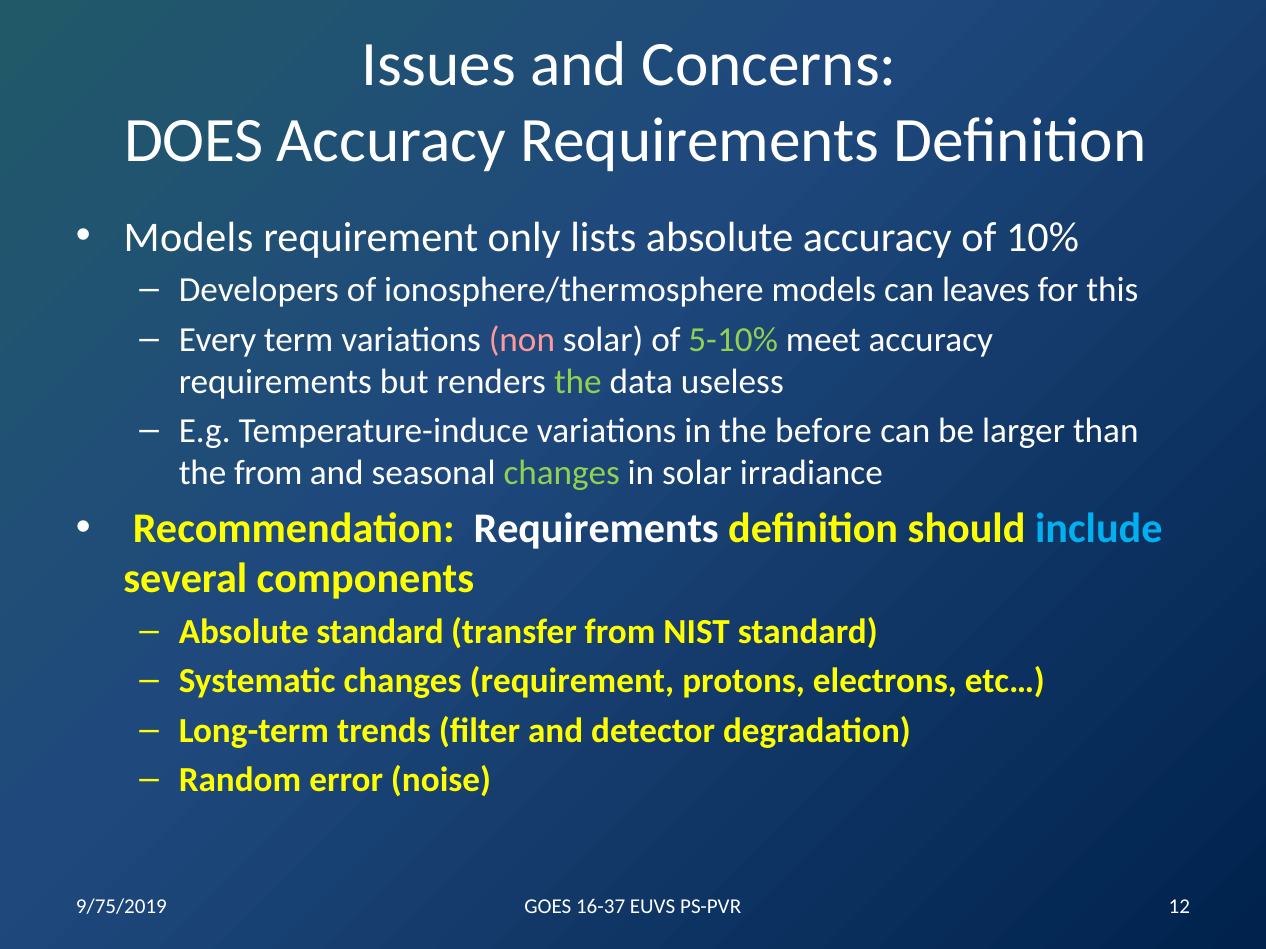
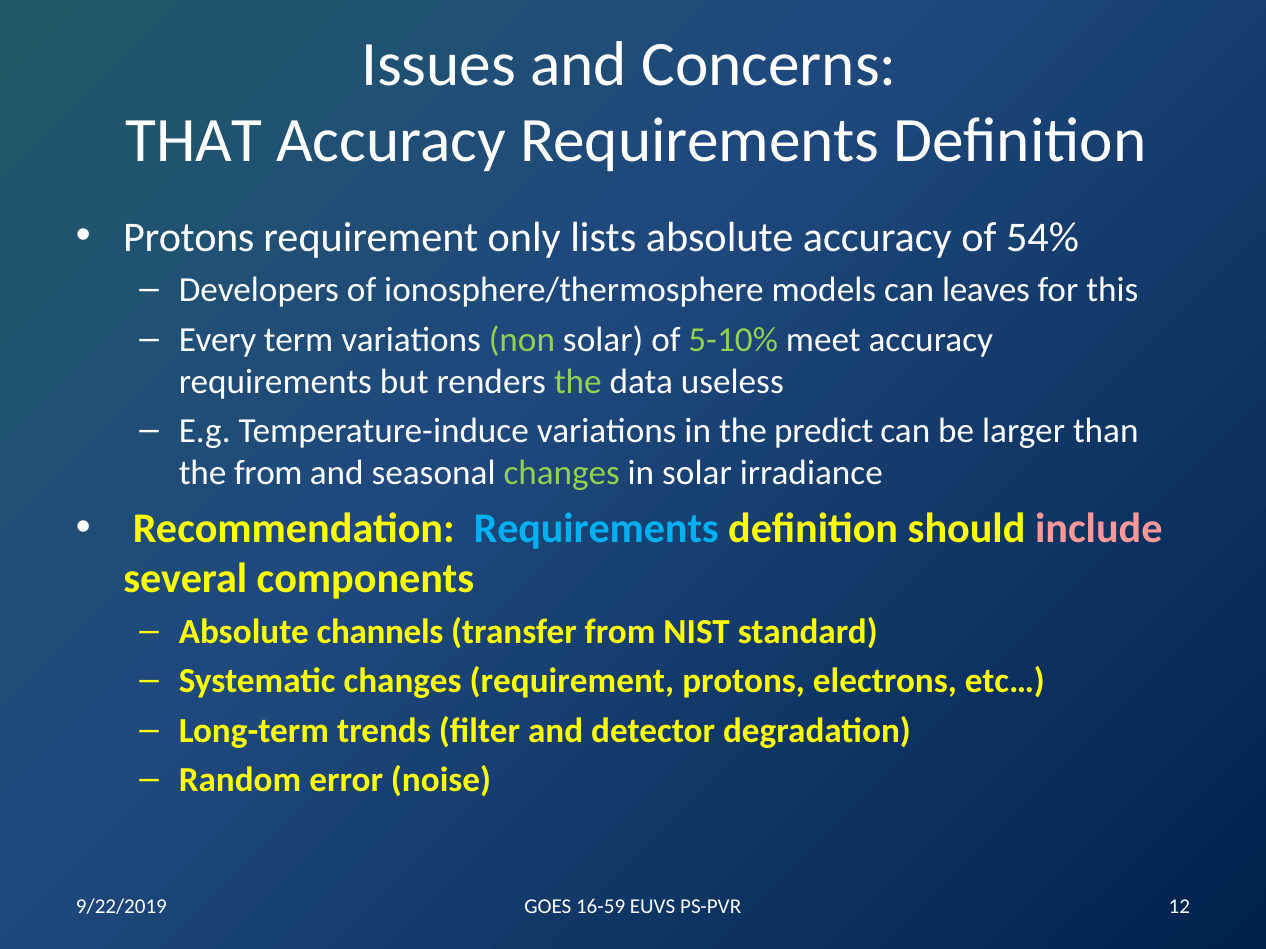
DOES: DOES -> THAT
Models at (188, 237): Models -> Protons
10%: 10% -> 54%
non colour: pink -> light green
before: before -> predict
Requirements at (596, 529) colour: white -> light blue
include colour: light blue -> pink
Absolute standard: standard -> channels
9/75/2019: 9/75/2019 -> 9/22/2019
16-37: 16-37 -> 16-59
